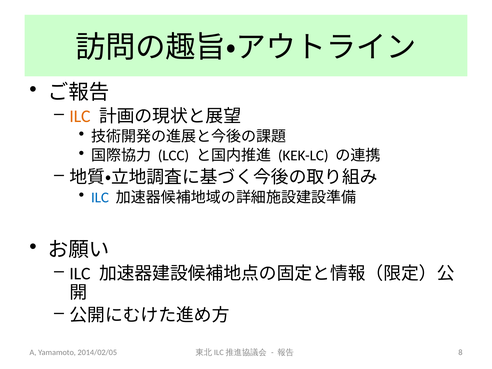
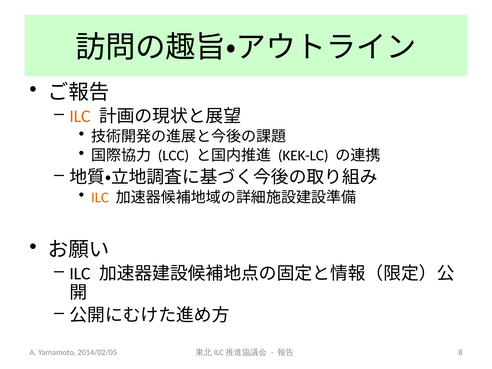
ILC at (100, 197) colour: blue -> orange
